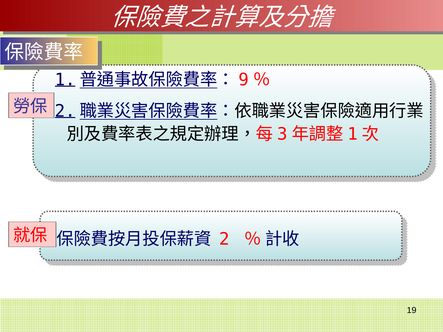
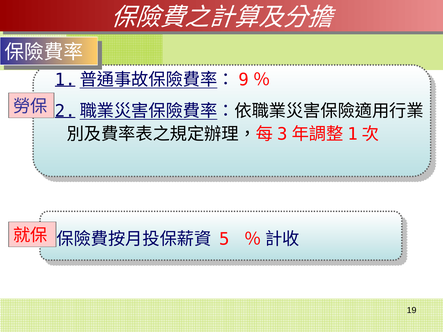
2: 2 -> 5
